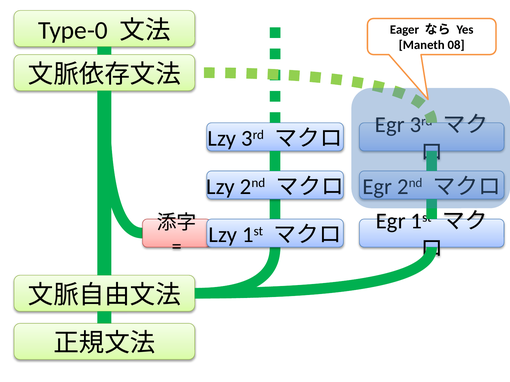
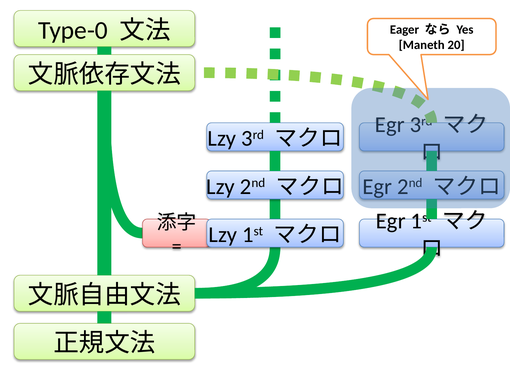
08: 08 -> 20
